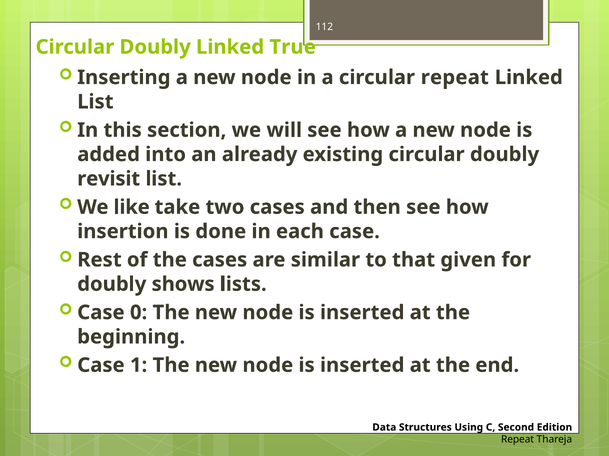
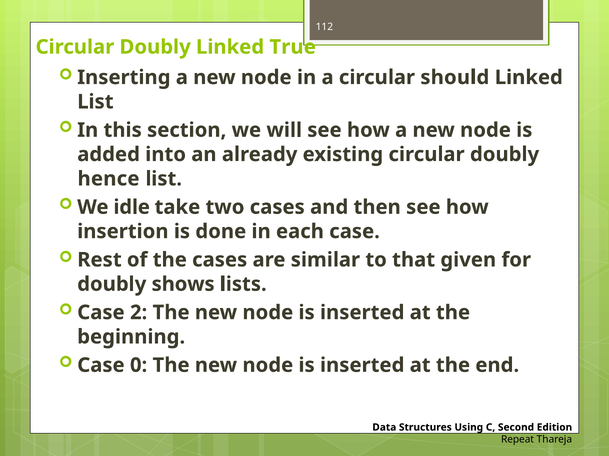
circular repeat: repeat -> should
revisit: revisit -> hence
like: like -> idle
0: 0 -> 2
1: 1 -> 0
